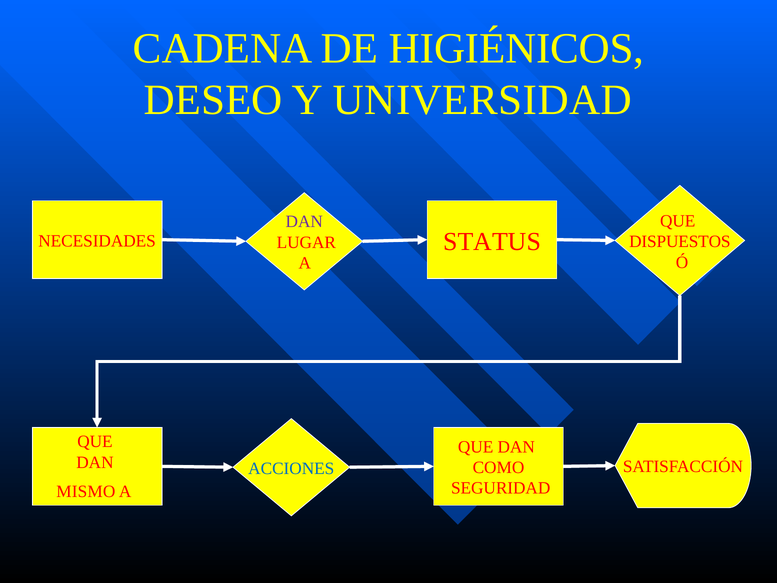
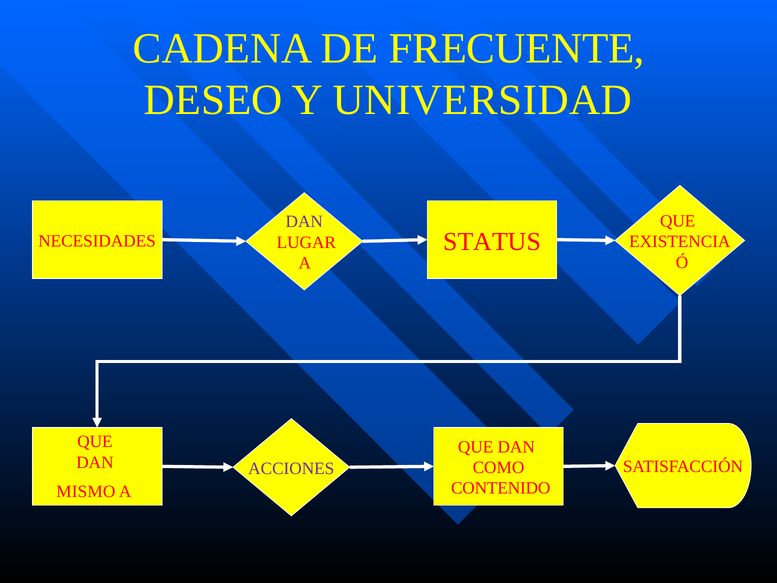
HIGIÉNICOS: HIGIÉNICOS -> FRECUENTE
DISPUESTOS: DISPUESTOS -> EXISTENCIA
ACCIONES colour: blue -> purple
SEGURIDAD: SEGURIDAD -> CONTENIDO
